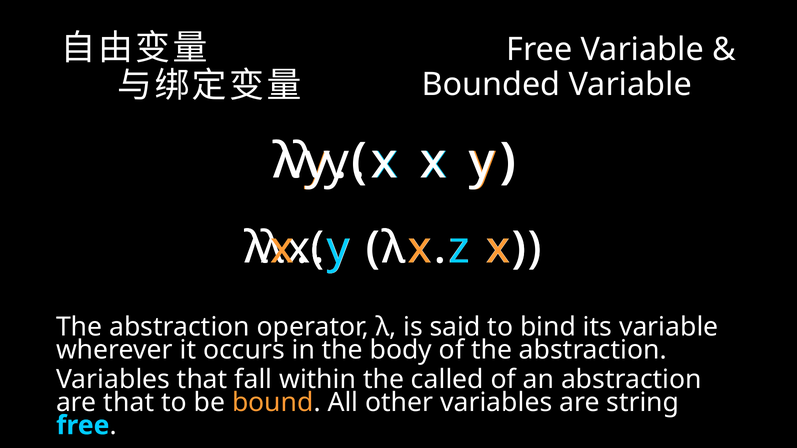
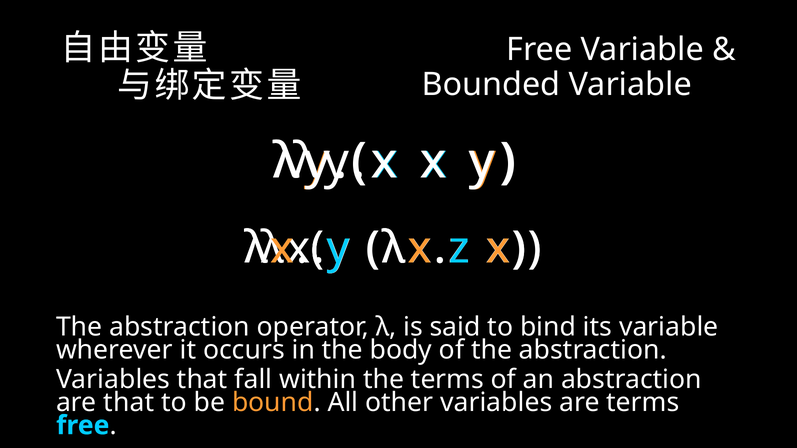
the called: called -> terms
are string: string -> terms
